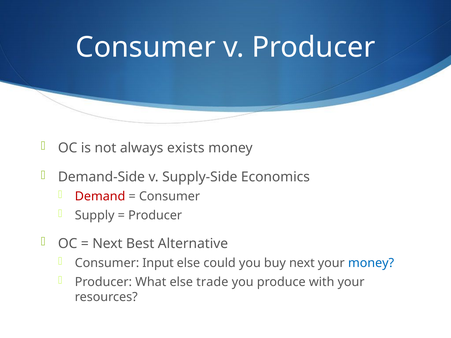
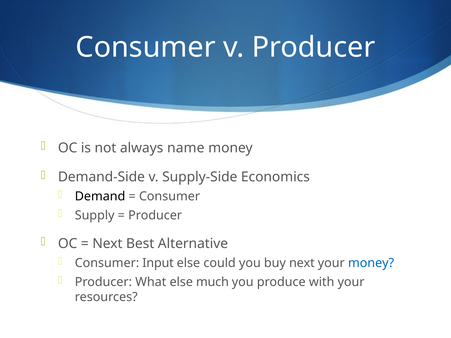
exists: exists -> name
Demand colour: red -> black
trade: trade -> much
